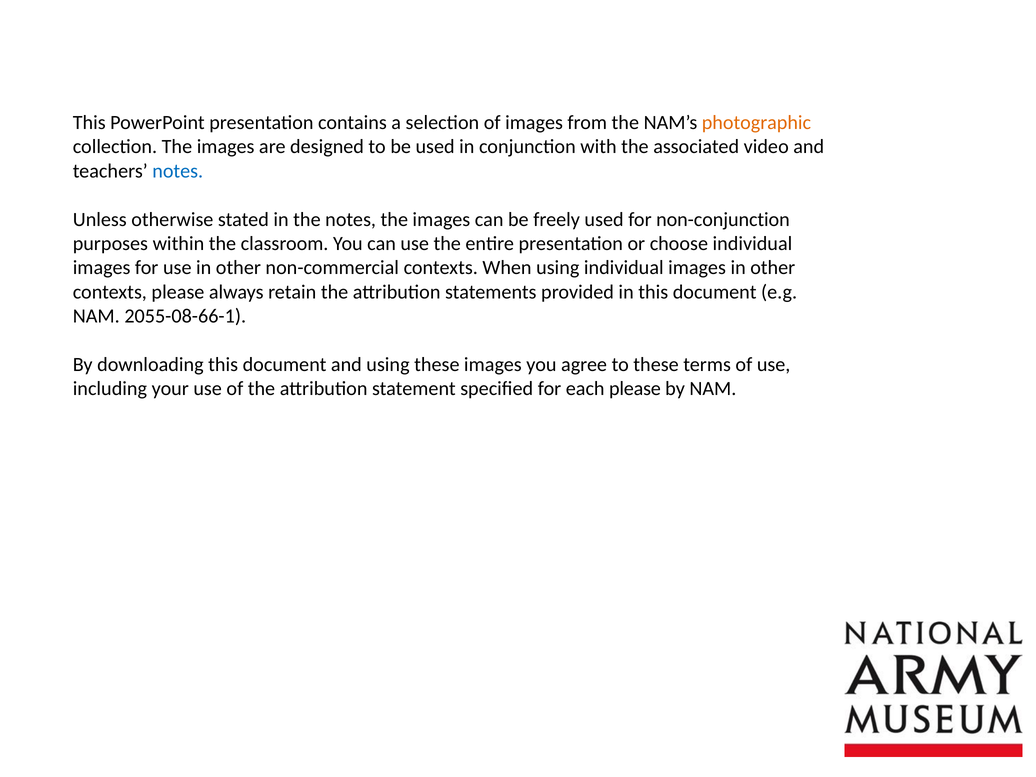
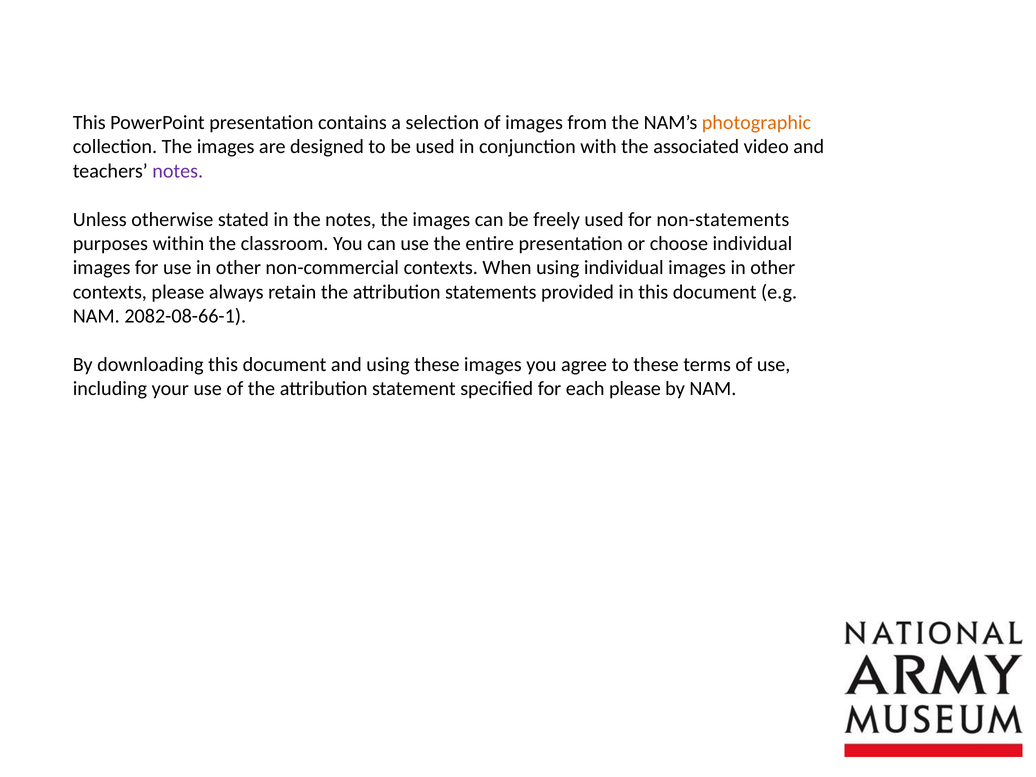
notes at (178, 171) colour: blue -> purple
non-conjunction: non-conjunction -> non-statements
2055-08-66-1: 2055-08-66-1 -> 2082-08-66-1
